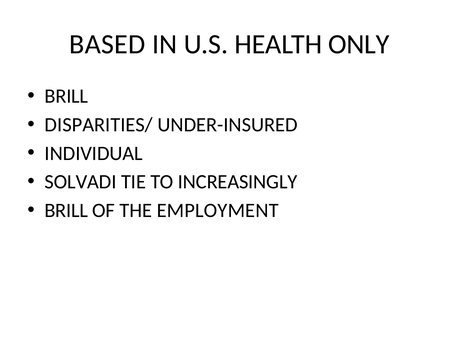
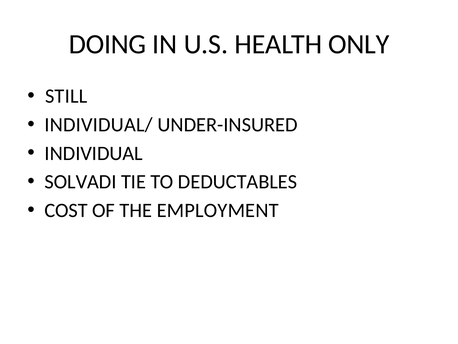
BASED: BASED -> DOING
BRILL at (66, 96): BRILL -> STILL
DISPARITIES/: DISPARITIES/ -> INDIVIDUAL/
INCREASINGLY: INCREASINGLY -> DEDUCTABLES
BRILL at (66, 210): BRILL -> COST
